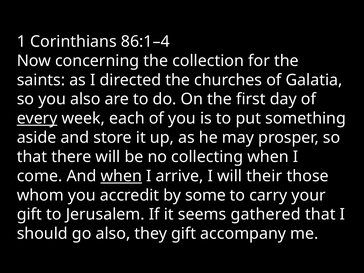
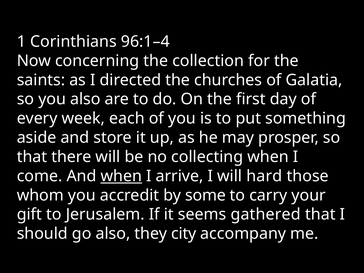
86:1–4: 86:1–4 -> 96:1–4
every underline: present -> none
their: their -> hard
they gift: gift -> city
